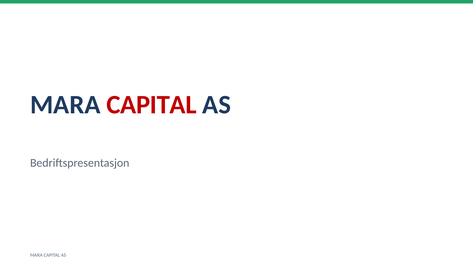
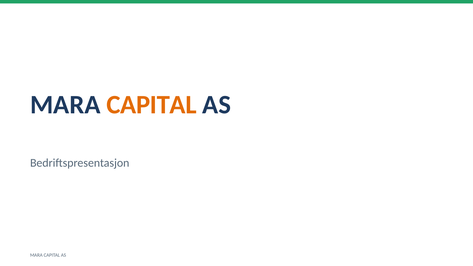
CAPITAL at (152, 105) colour: red -> orange
